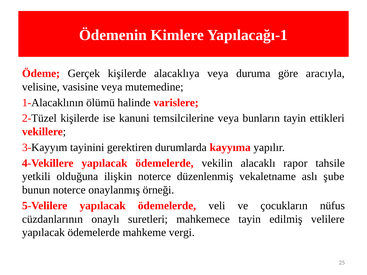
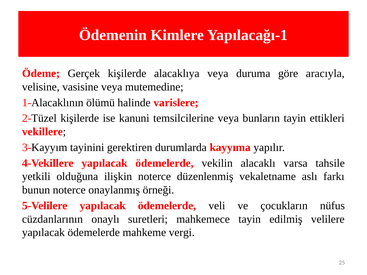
rapor: rapor -> varsa
şube: şube -> farkı
